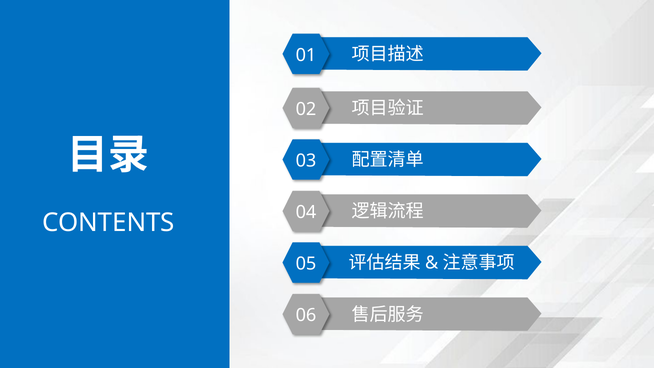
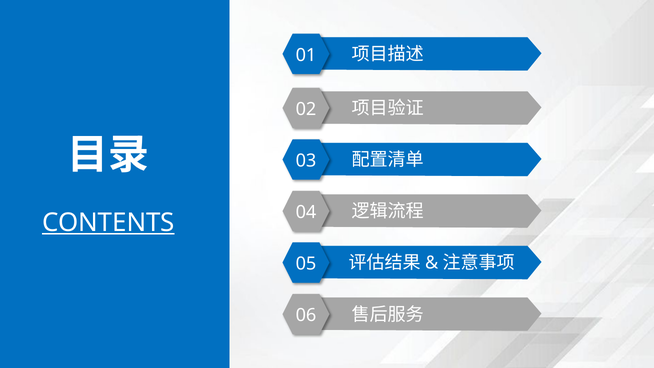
CONTENTS underline: none -> present
